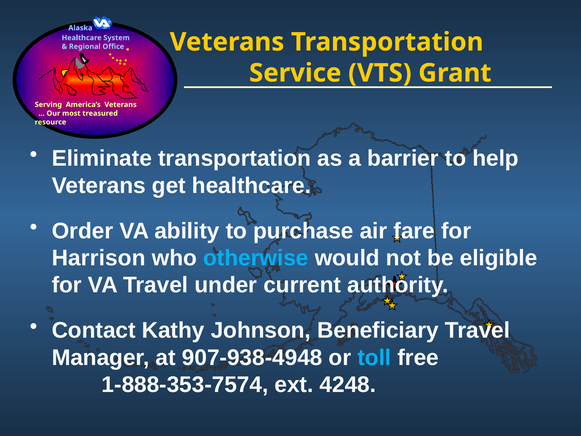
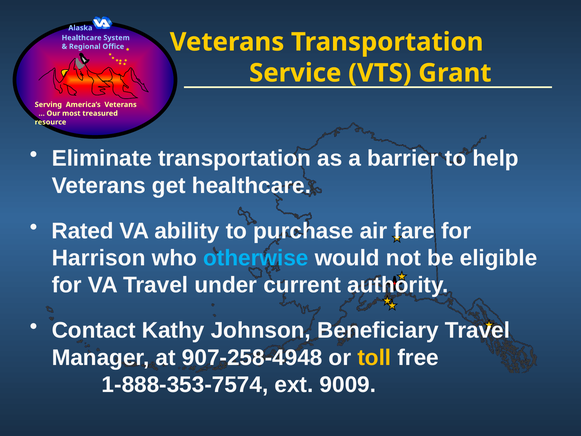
Order: Order -> Rated
907-938-4948: 907-938-4948 -> 907-258-4948
toll colour: light blue -> yellow
4248: 4248 -> 9009
